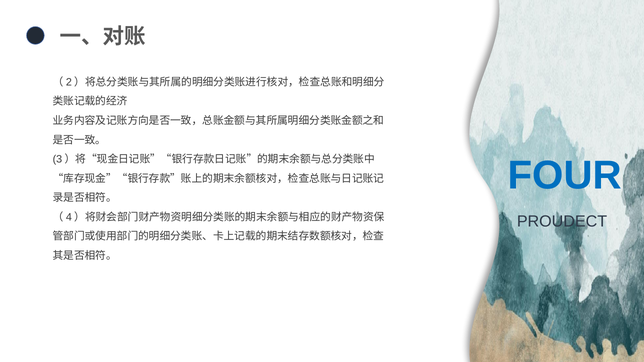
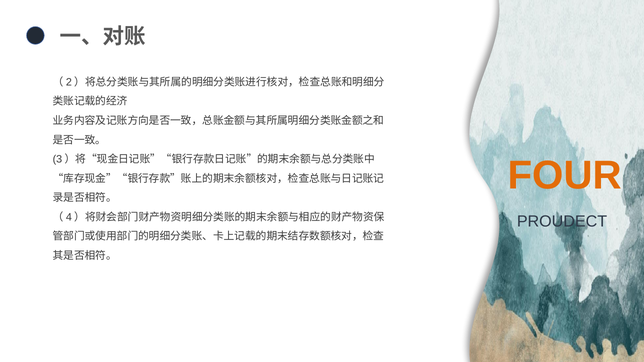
FOUR colour: blue -> orange
